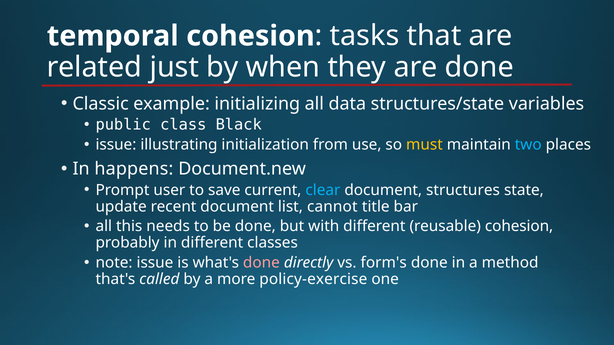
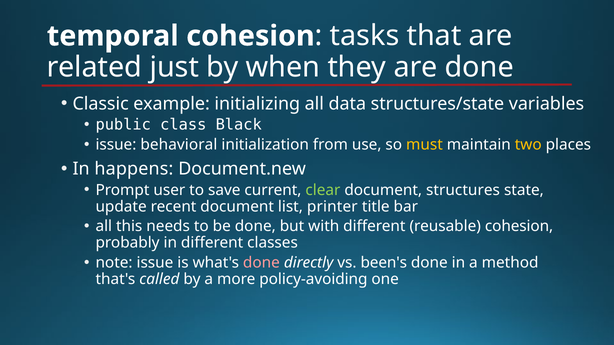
illustrating: illustrating -> behavioral
two colour: light blue -> yellow
clear colour: light blue -> light green
cannot: cannot -> printer
form's: form's -> been's
policy-exercise: policy-exercise -> policy-avoiding
